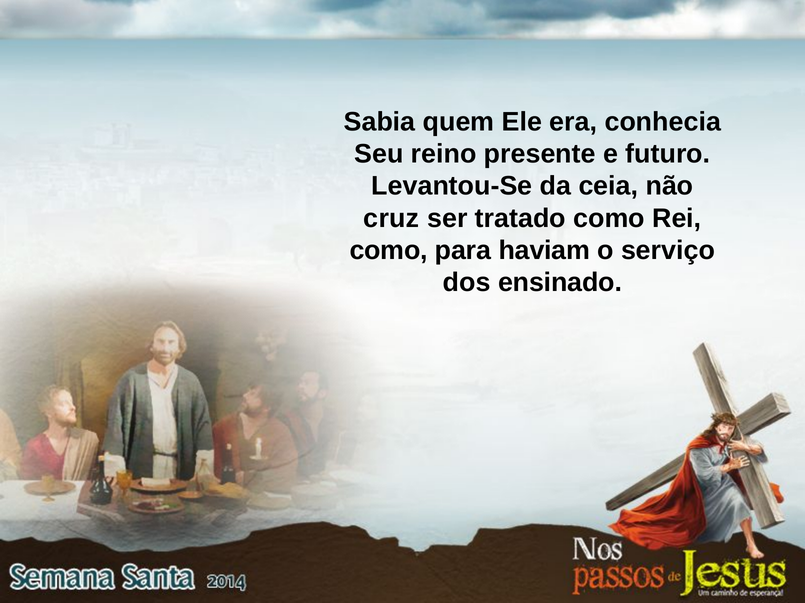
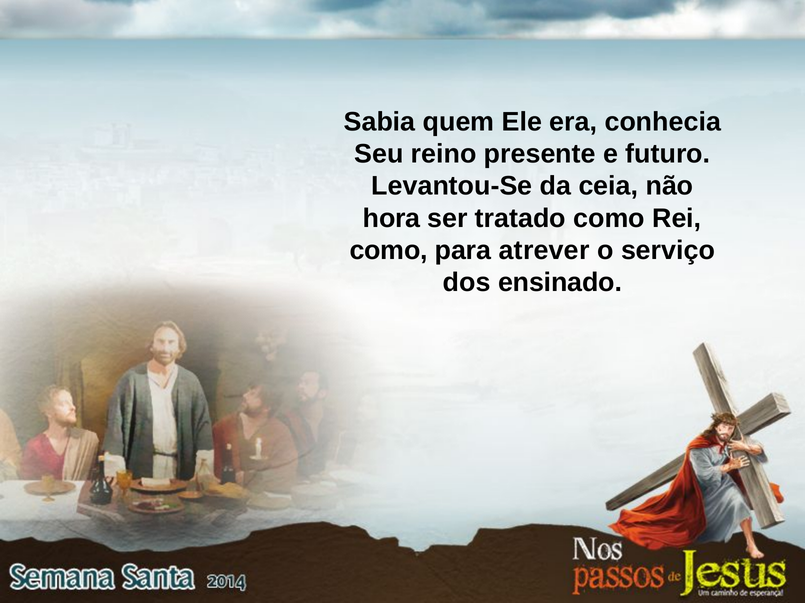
cruz: cruz -> hora
haviam: haviam -> atrever
